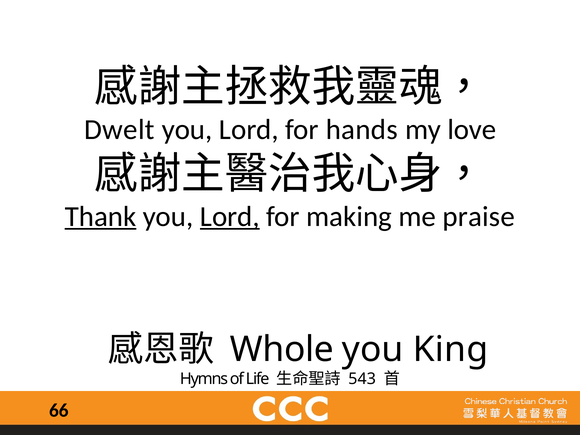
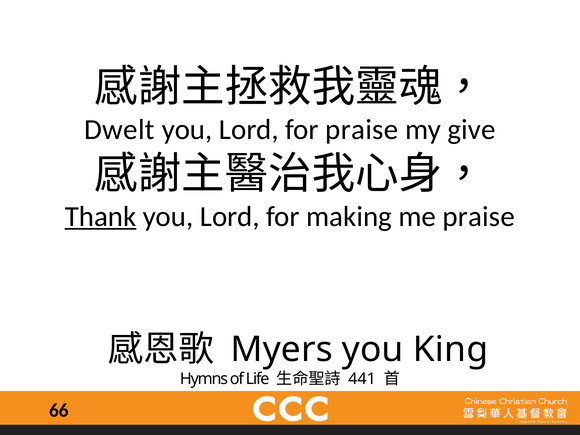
for hands: hands -> praise
love: love -> give
Lord at (230, 216) underline: present -> none
Whole: Whole -> Myers
543: 543 -> 441
